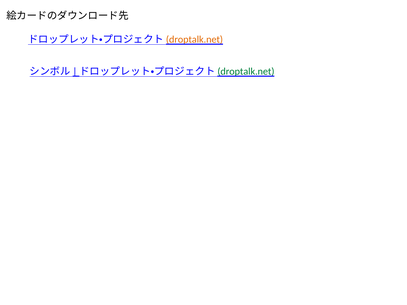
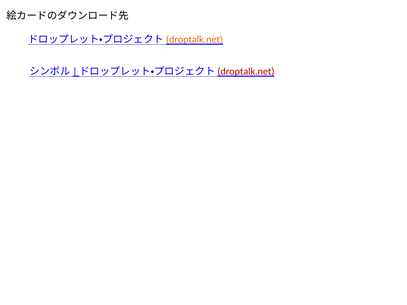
droptalk.net at (246, 72) colour: green -> red
